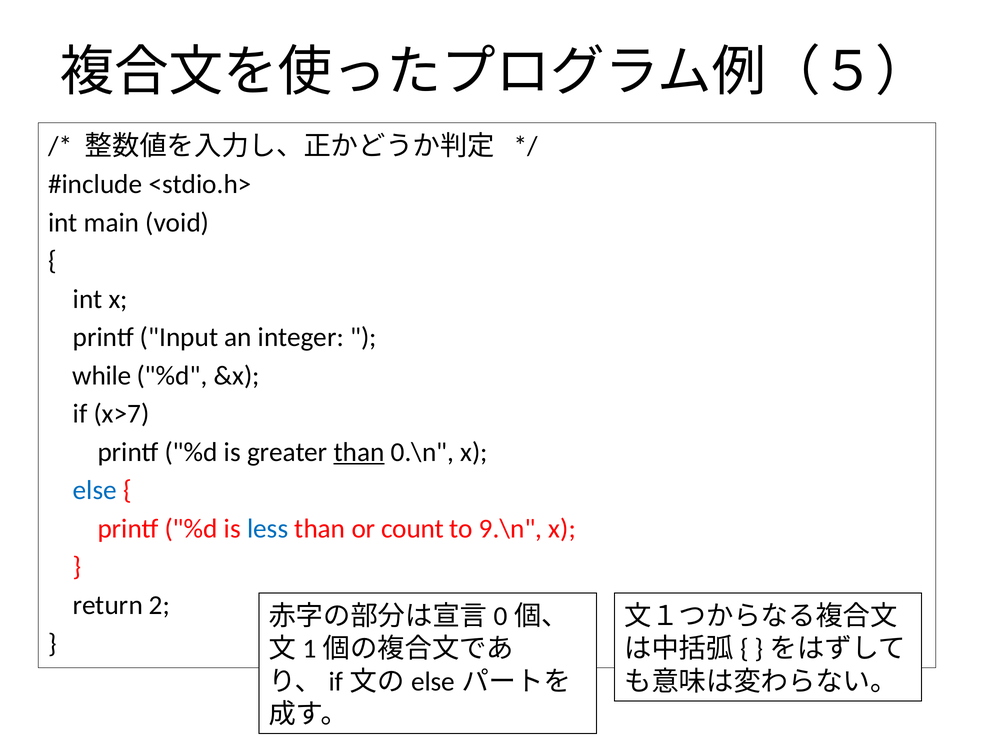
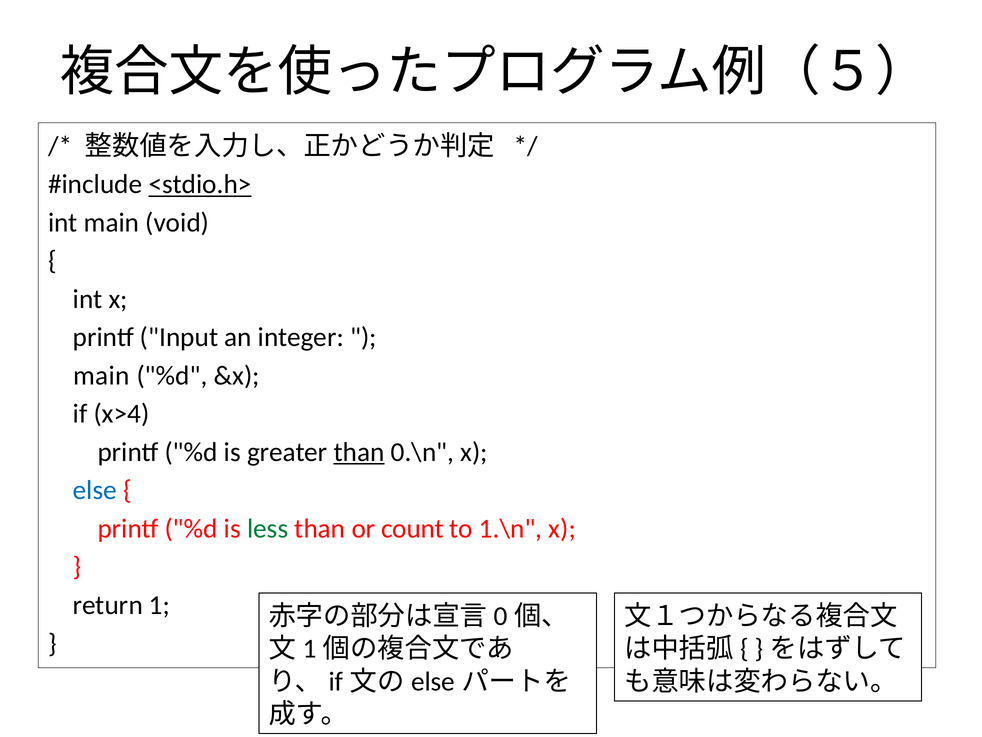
<stdio.h> underline: none -> present
while at (102, 375): while -> main
x>7: x>7 -> x>4
less colour: blue -> green
9.\n: 9.\n -> 1.\n
2: 2 -> 1
